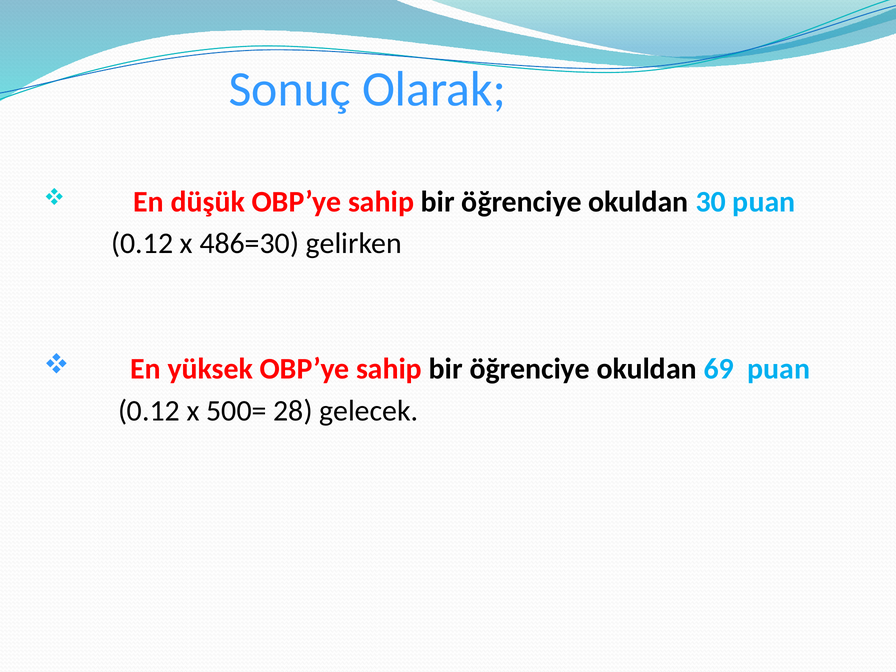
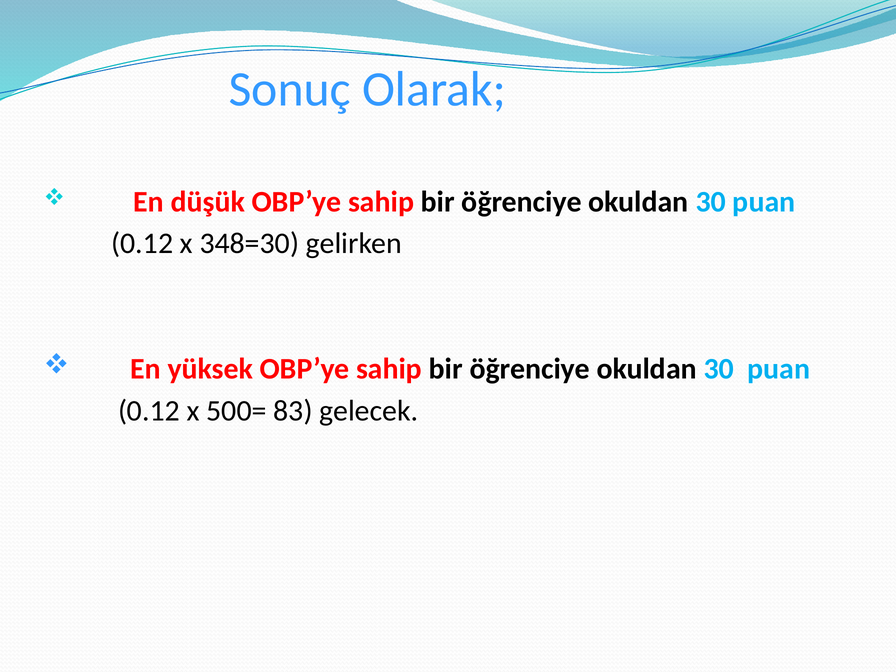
486=30: 486=30 -> 348=30
69 at (719, 369): 69 -> 30
28: 28 -> 83
